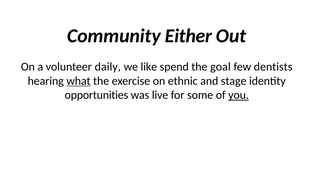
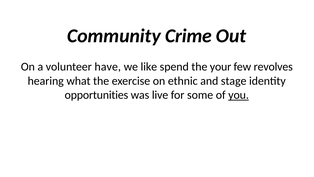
Either: Either -> Crime
daily: daily -> have
goal: goal -> your
dentists: dentists -> revolves
what underline: present -> none
